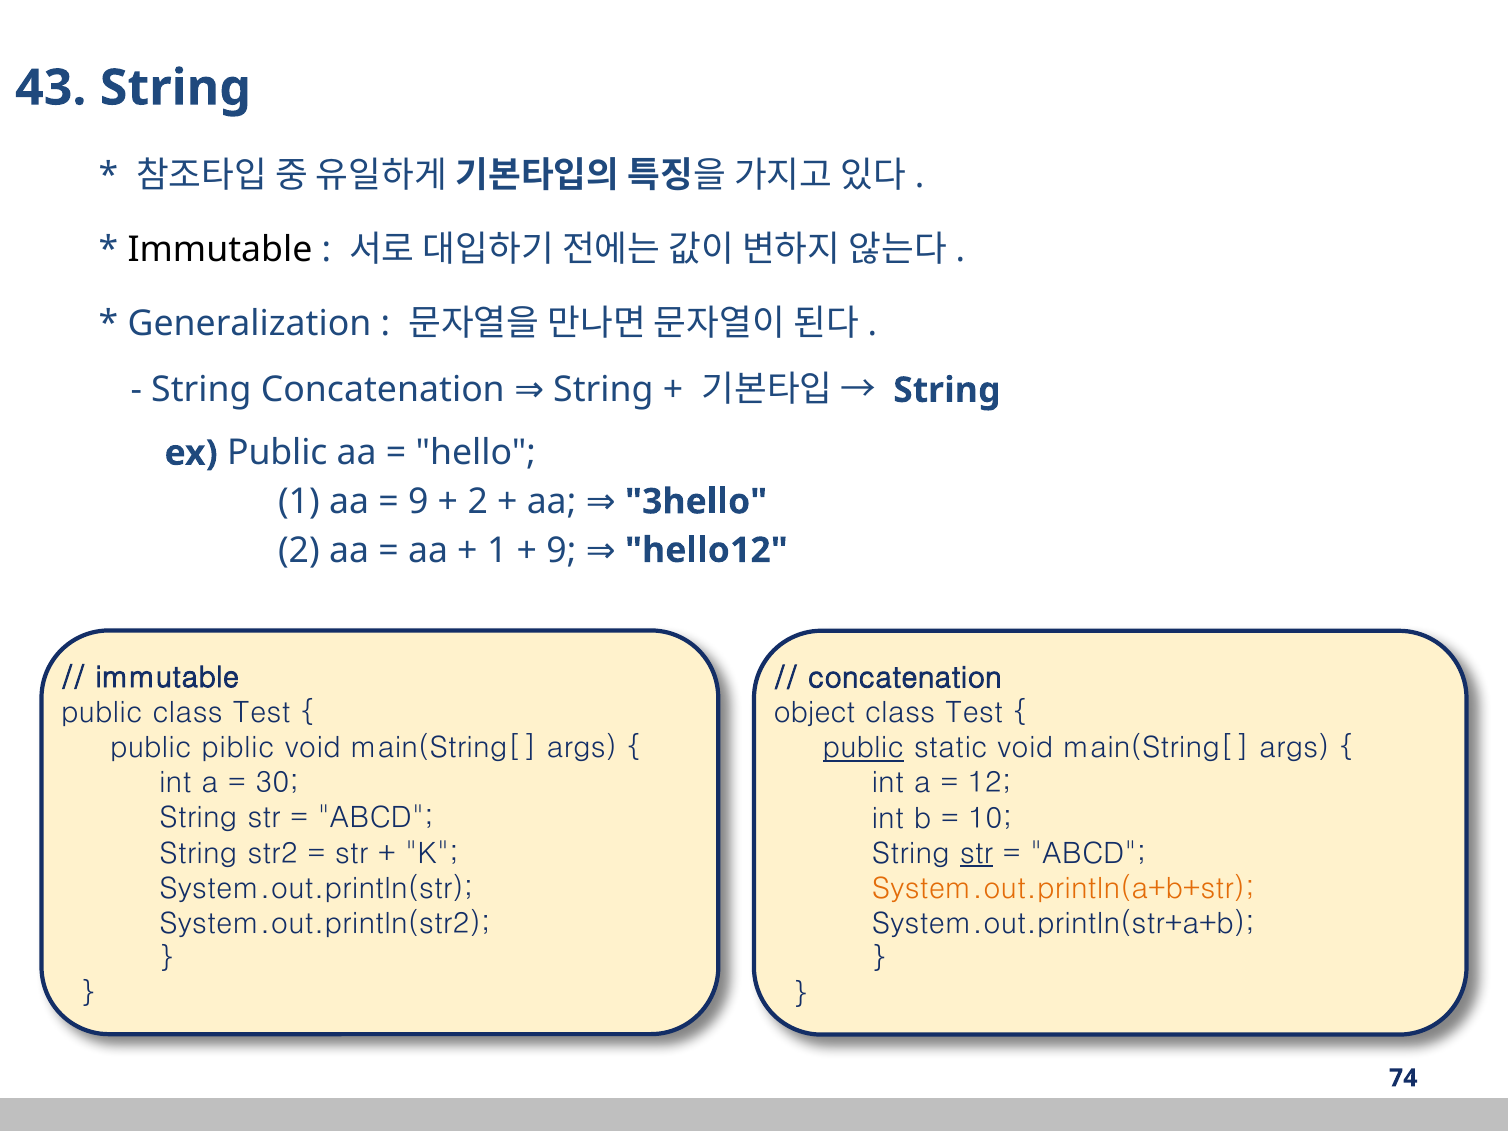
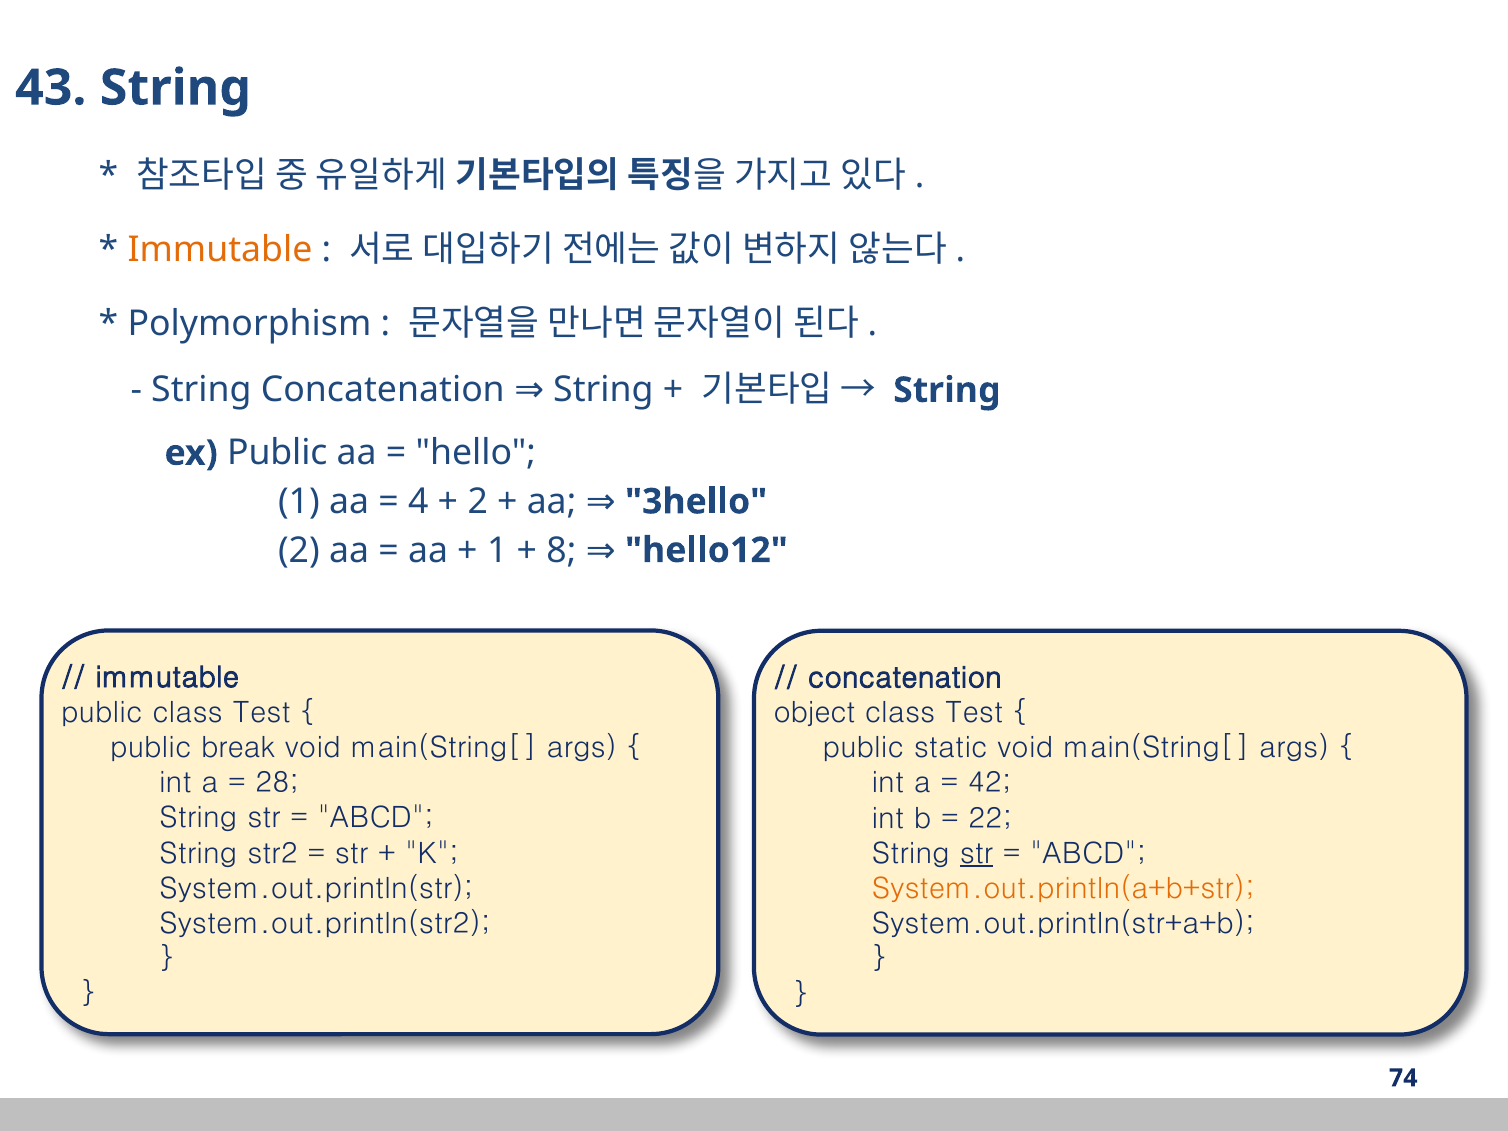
Immutable at (220, 249) colour: black -> orange
Generalization: Generalization -> Polymorphism
9 at (418, 502): 9 -> 4
9 at (561, 550): 9 -> 8
piblic: piblic -> break
public at (863, 748) underline: present -> none
30: 30 -> 28
12: 12 -> 42
10: 10 -> 22
